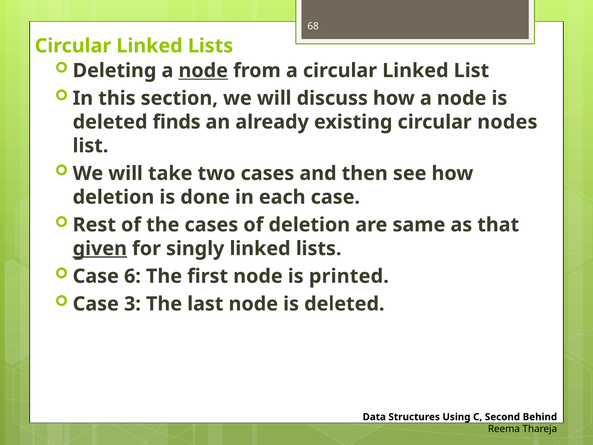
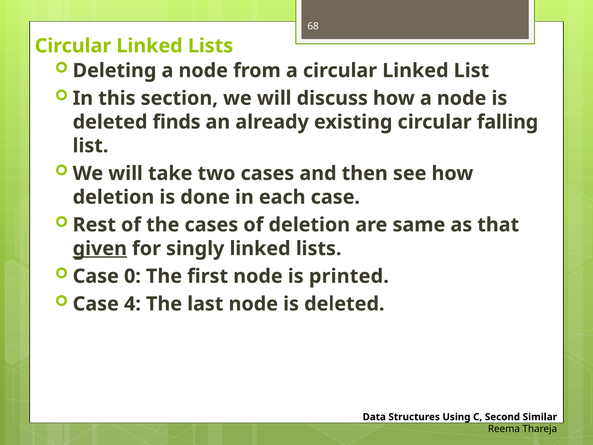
node at (203, 71) underline: present -> none
nodes: nodes -> falling
6: 6 -> 0
3: 3 -> 4
Behind: Behind -> Similar
